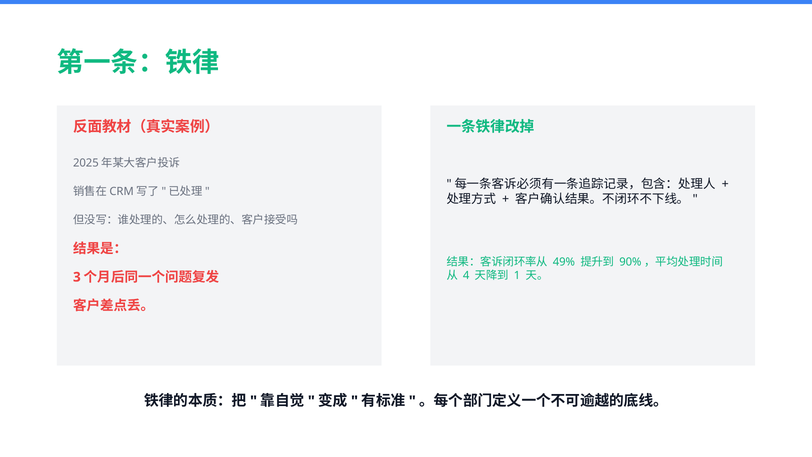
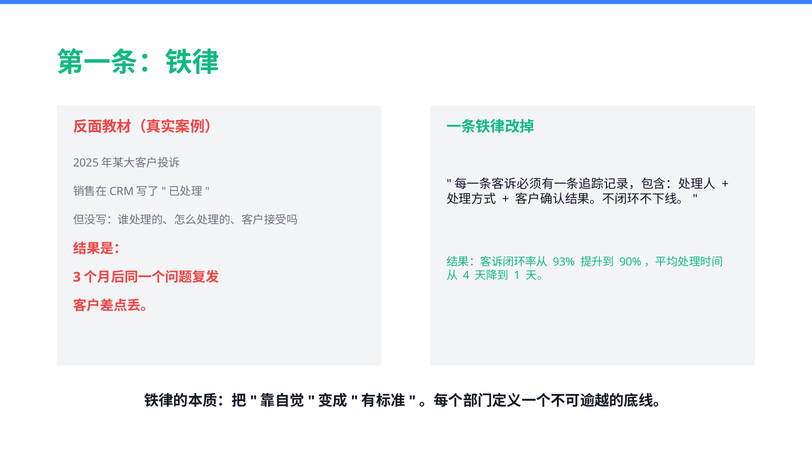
49%: 49% -> 93%
